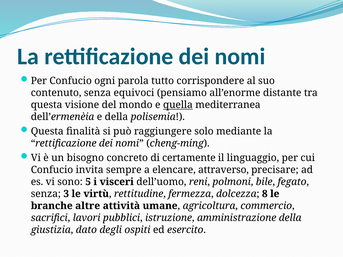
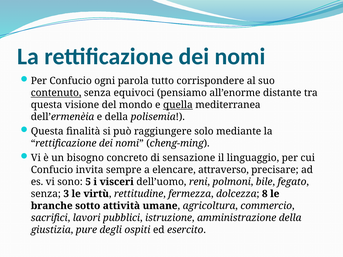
contenuto underline: none -> present
certamente: certamente -> sensazione
altre: altre -> sotto
dato: dato -> pure
